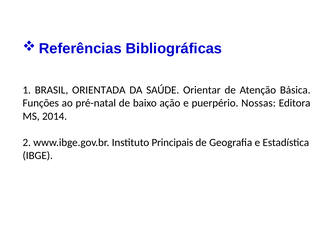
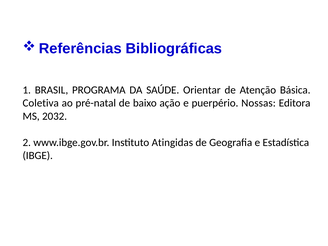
ORIENTADA: ORIENTADA -> PROGRAMA
Funções: Funções -> Coletiva
2014: 2014 -> 2032
Principais: Principais -> Atingidas
